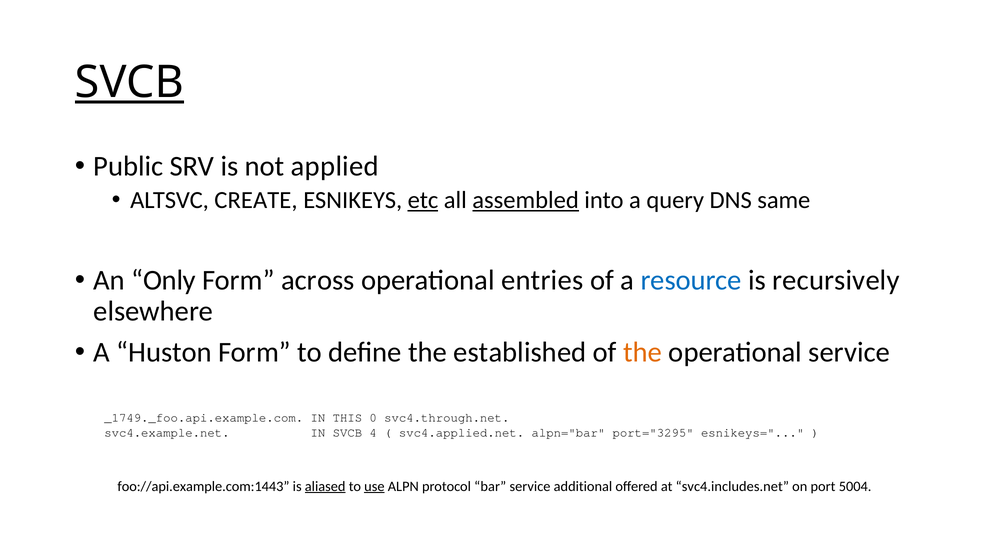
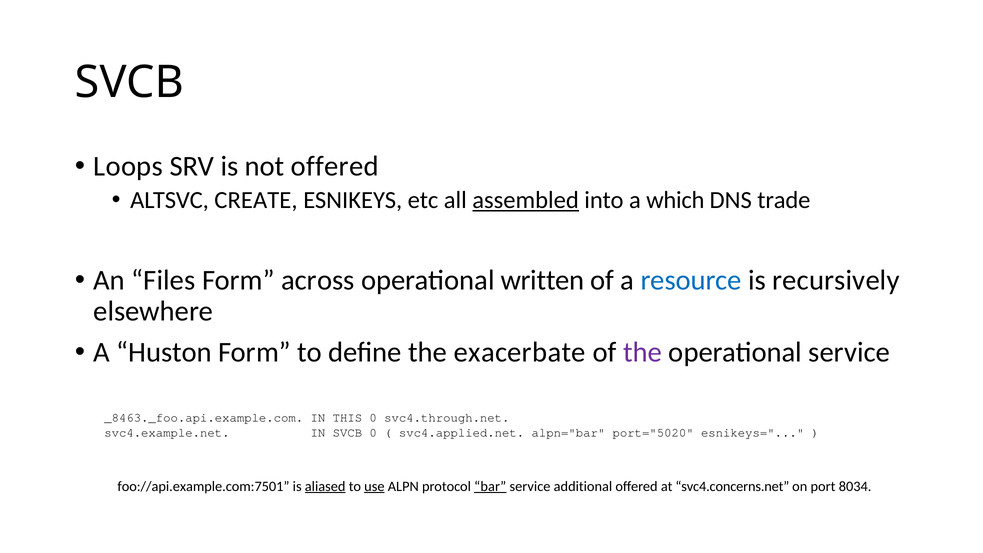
SVCB at (129, 83) underline: present -> none
Public: Public -> Loops
not applied: applied -> offered
etc underline: present -> none
query: query -> which
same: same -> trade
Only: Only -> Files
entries: entries -> written
established: established -> exacerbate
the at (643, 352) colour: orange -> purple
_1749._foo.api.example.com: _1749._foo.api.example.com -> _8463._foo.api.example.com
SVCB 4: 4 -> 0
port="3295: port="3295 -> port="5020
foo://api.example.com:1443: foo://api.example.com:1443 -> foo://api.example.com:7501
bar underline: none -> present
svc4.includes.net: svc4.includes.net -> svc4.concerns.net
5004: 5004 -> 8034
